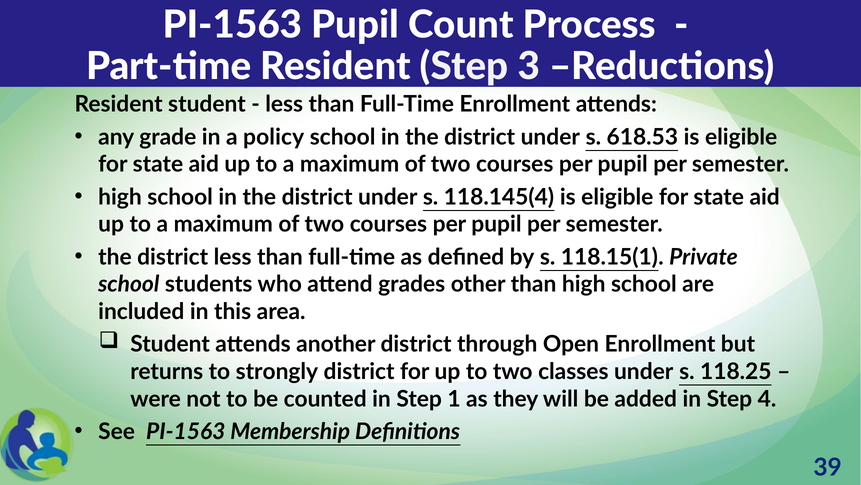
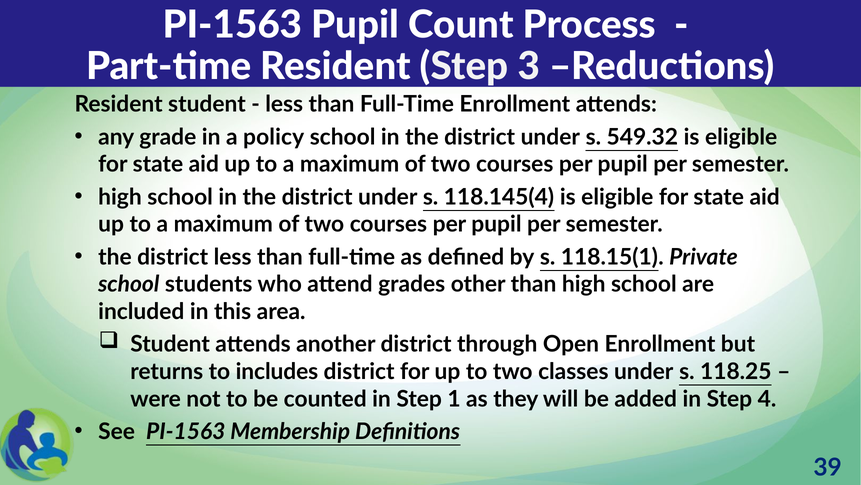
618.53: 618.53 -> 549.32
strongly: strongly -> includes
